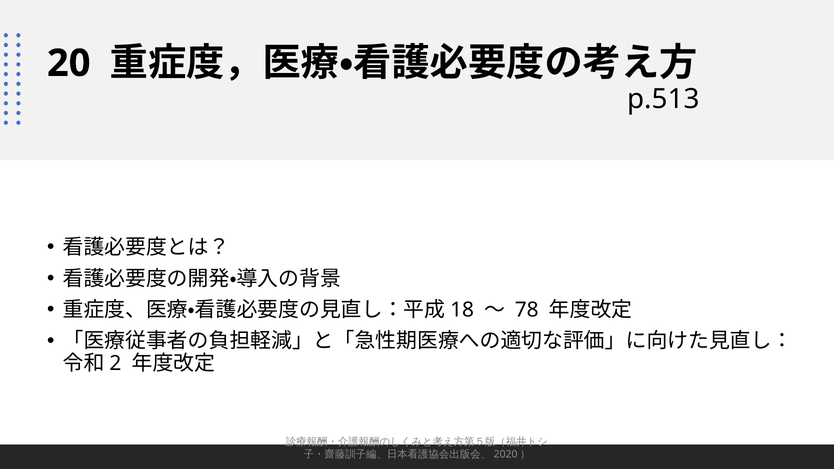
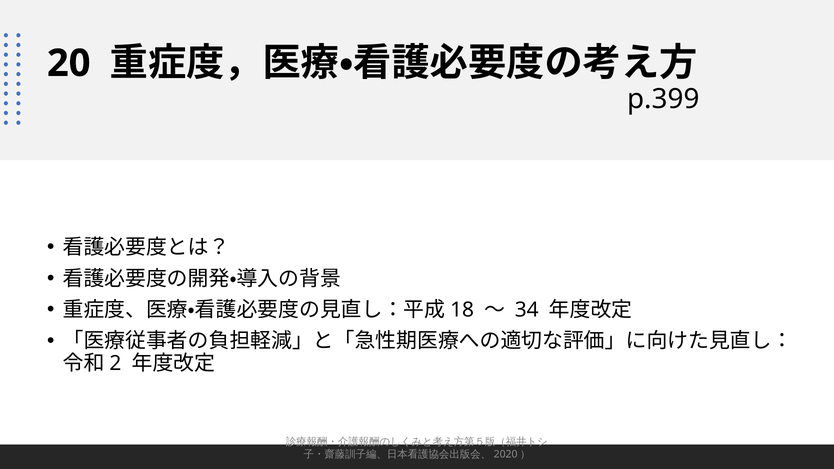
p.513: p.513 -> p.399
78: 78 -> 34
